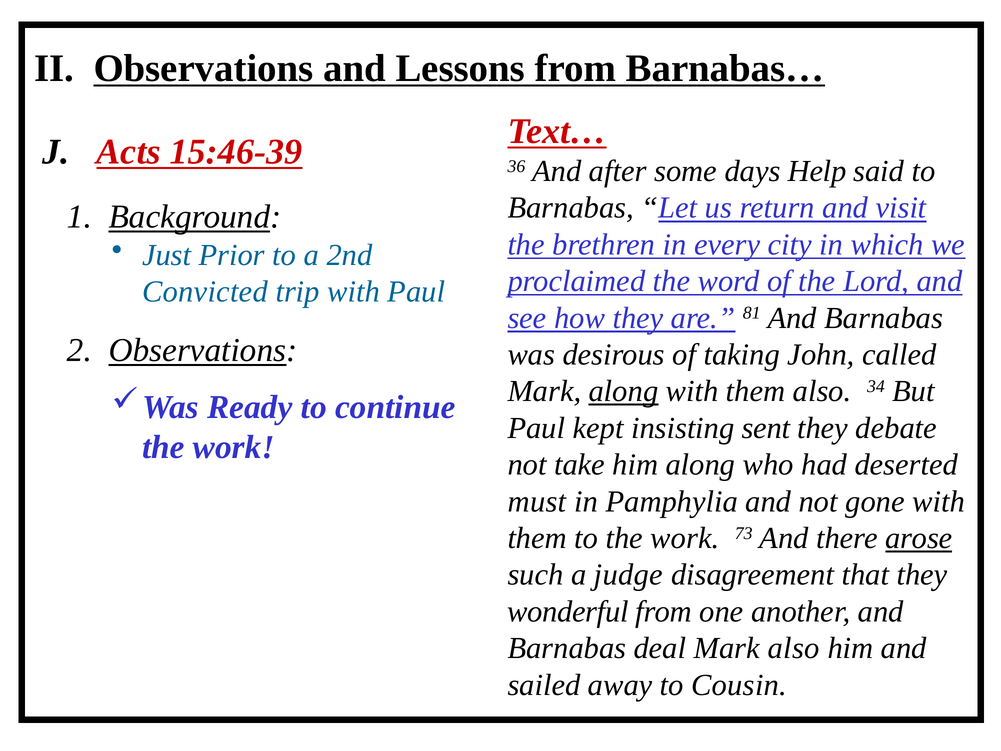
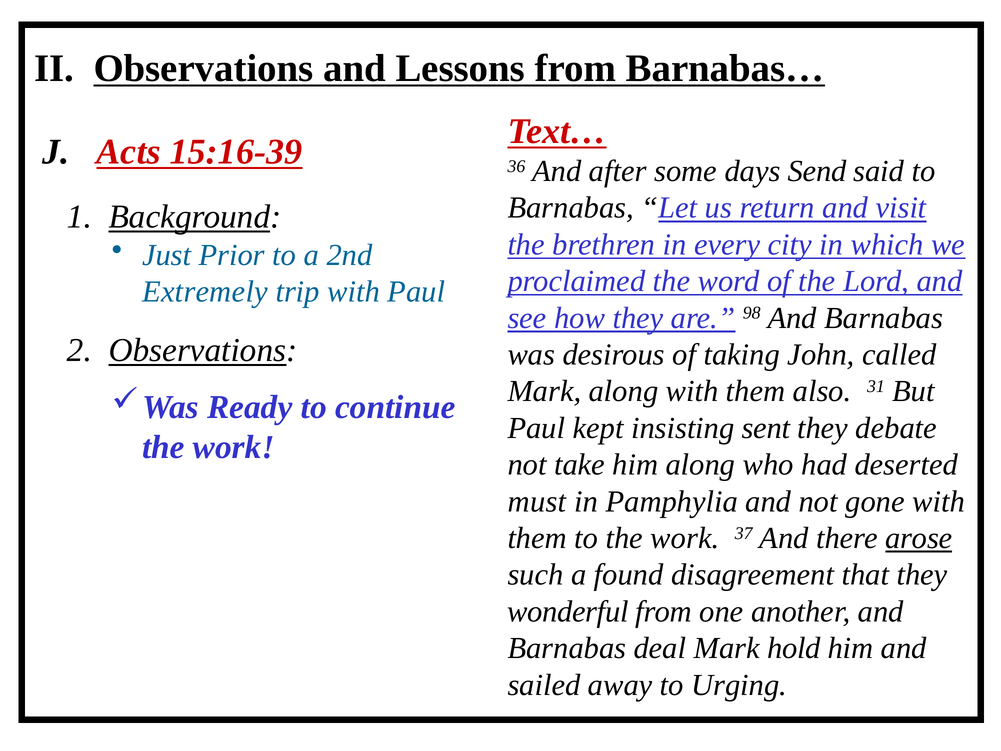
15:46-39: 15:46-39 -> 15:16-39
Help: Help -> Send
Convicted: Convicted -> Extremely
81: 81 -> 98
along at (624, 391) underline: present -> none
34: 34 -> 31
73: 73 -> 37
judge: judge -> found
Mark also: also -> hold
Cousin: Cousin -> Urging
